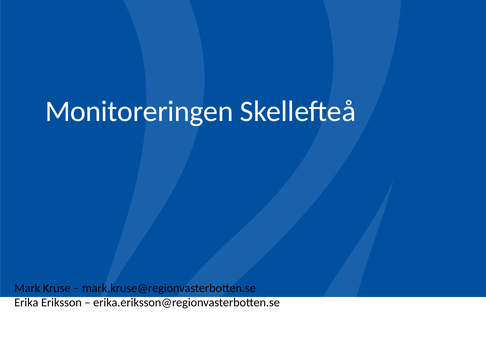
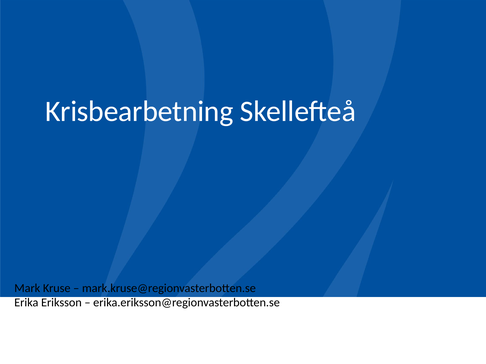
Monitoreringen: Monitoreringen -> Krisbearbetning
